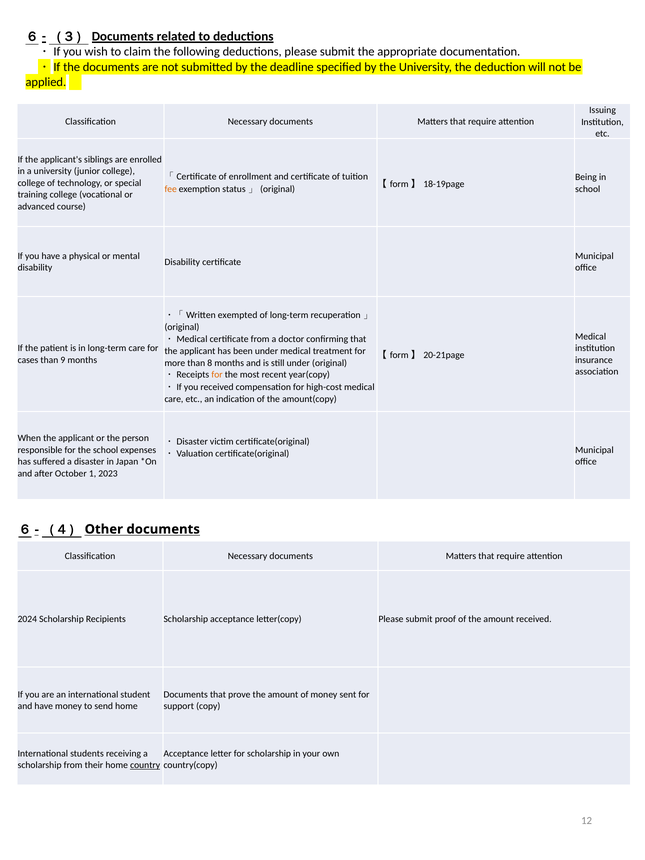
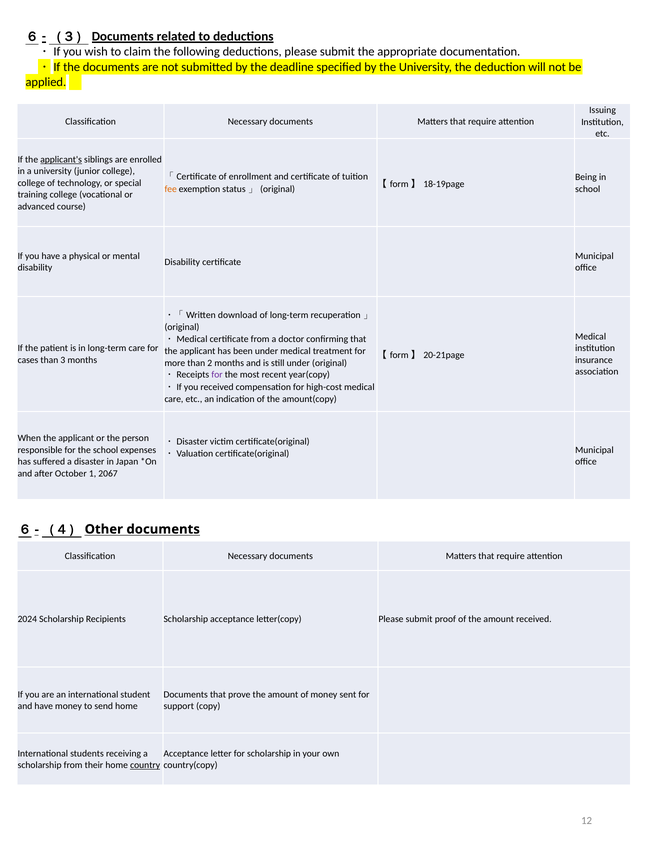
applicant's underline: none -> present
exempted: exempted -> download
9: 9 -> 3
8: 8 -> 2
for at (217, 375) colour: orange -> purple
2023: 2023 -> 2067
